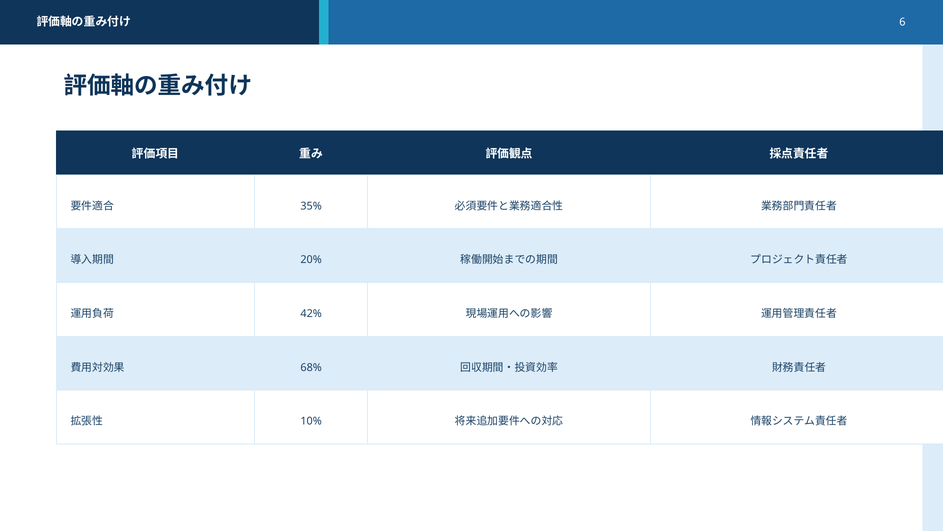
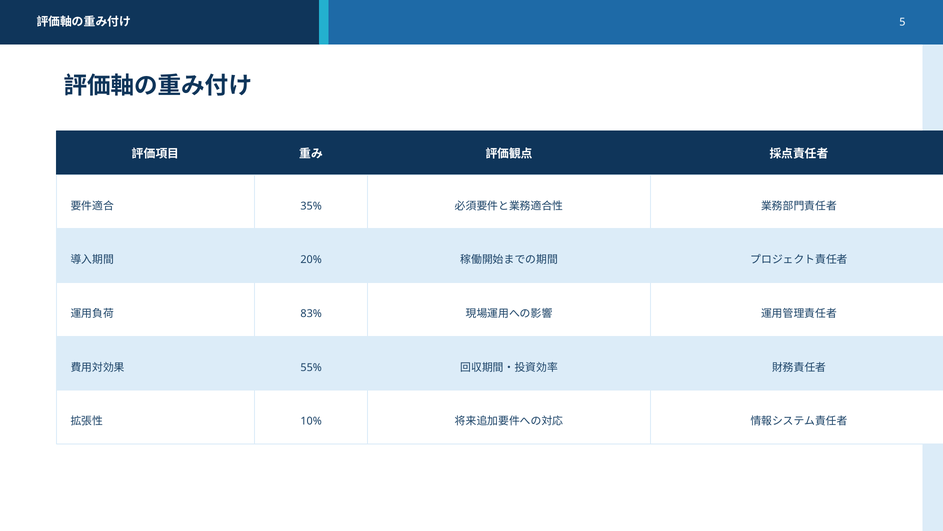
6: 6 -> 5
42%: 42% -> 83%
68%: 68% -> 55%
